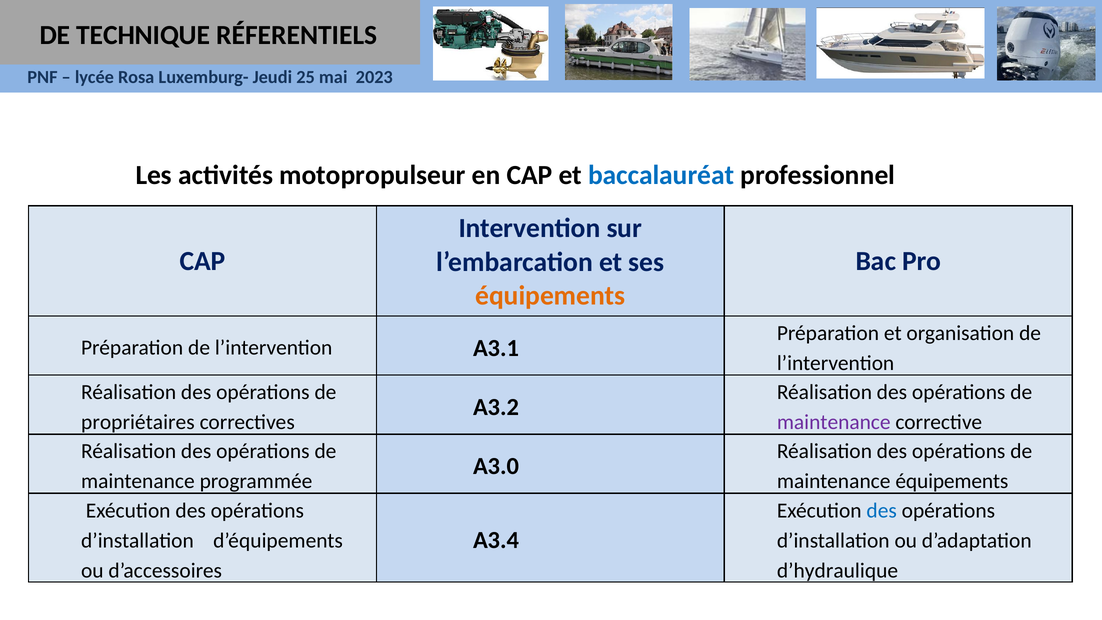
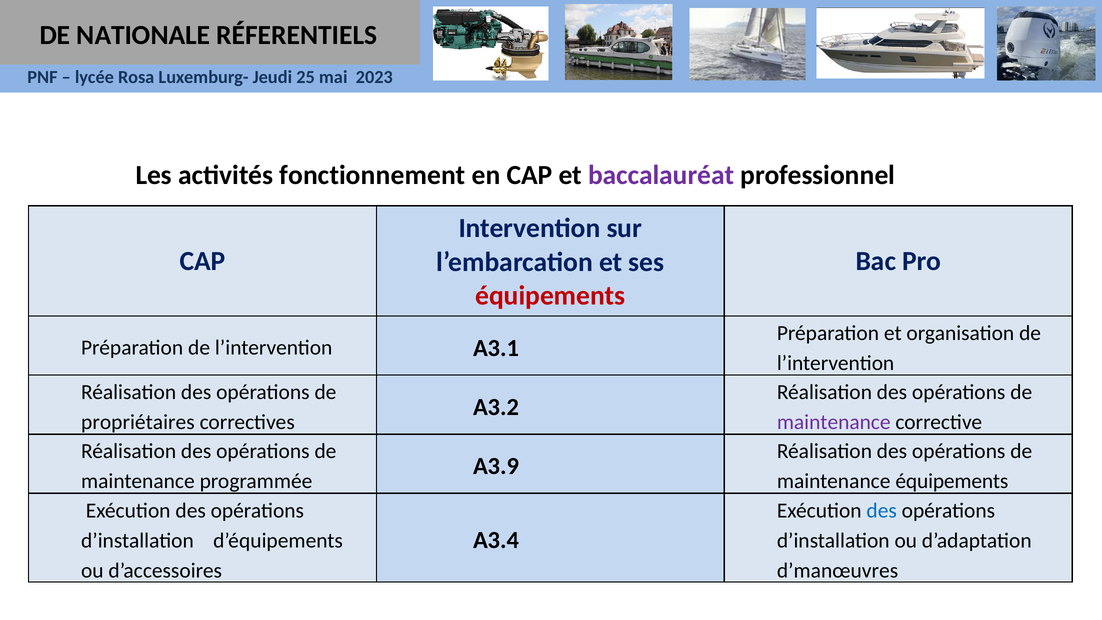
TECHNIQUE: TECHNIQUE -> NATIONALE
motopropulseur: motopropulseur -> fonctionnement
baccalauréat colour: blue -> purple
équipements at (550, 296) colour: orange -> red
A3.0: A3.0 -> A3.9
d’hydraulique: d’hydraulique -> d’manœuvres
